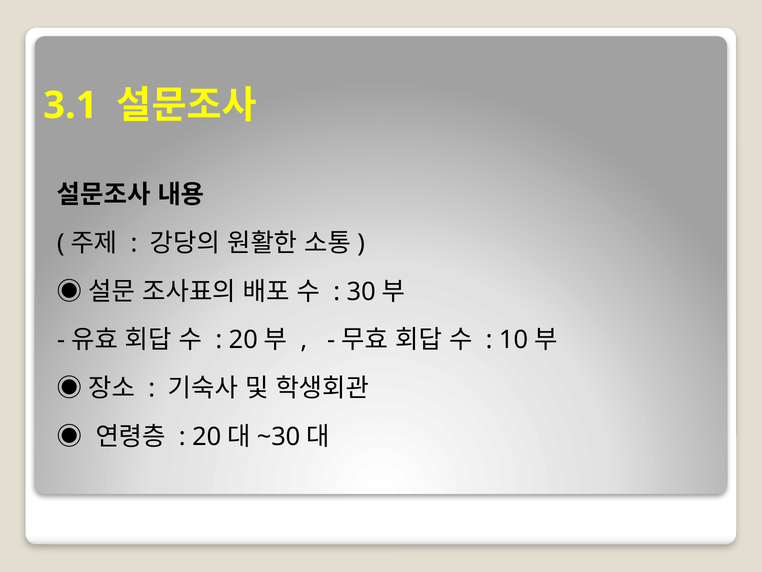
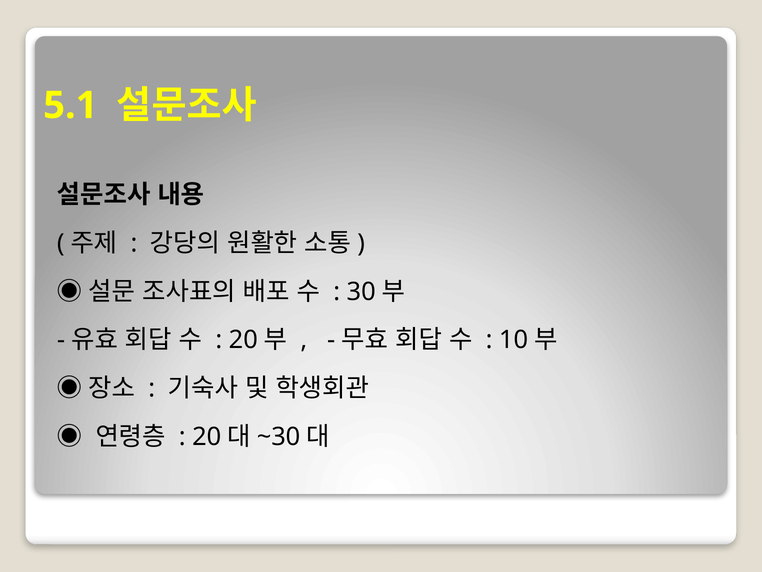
3.1: 3.1 -> 5.1
